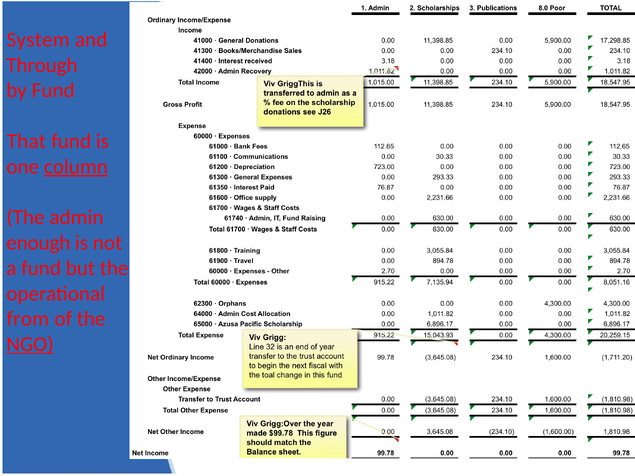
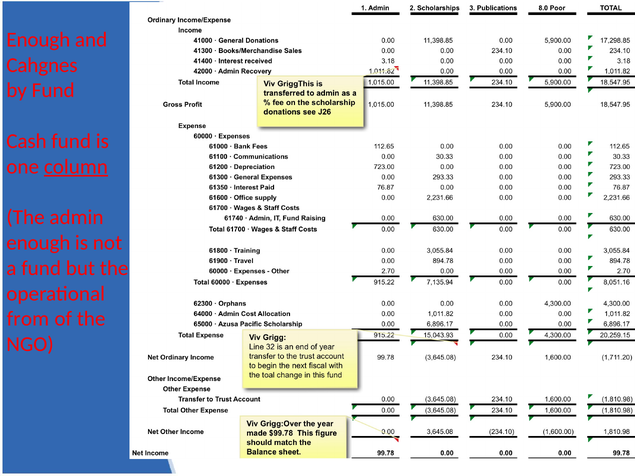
System at (38, 40): System -> Enough
Through: Through -> Cahgnes
That: That -> Cash
NGO underline: present -> none
